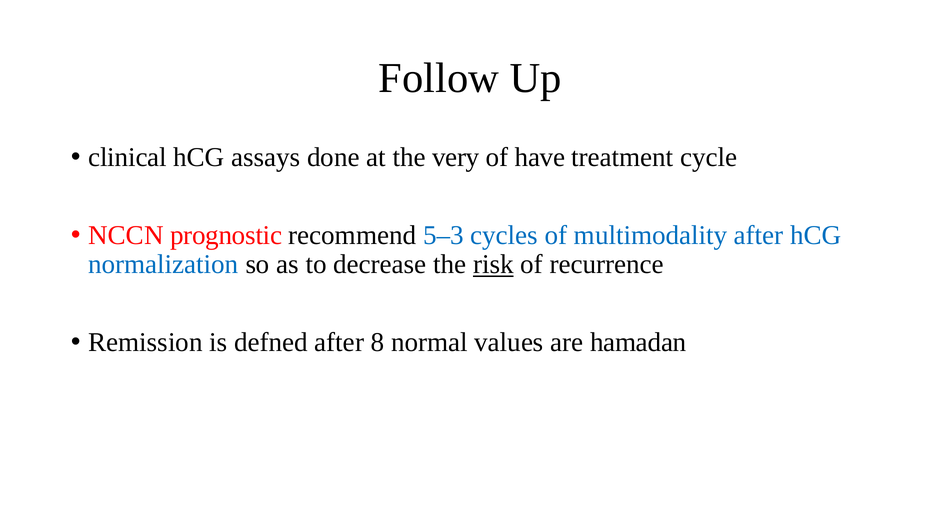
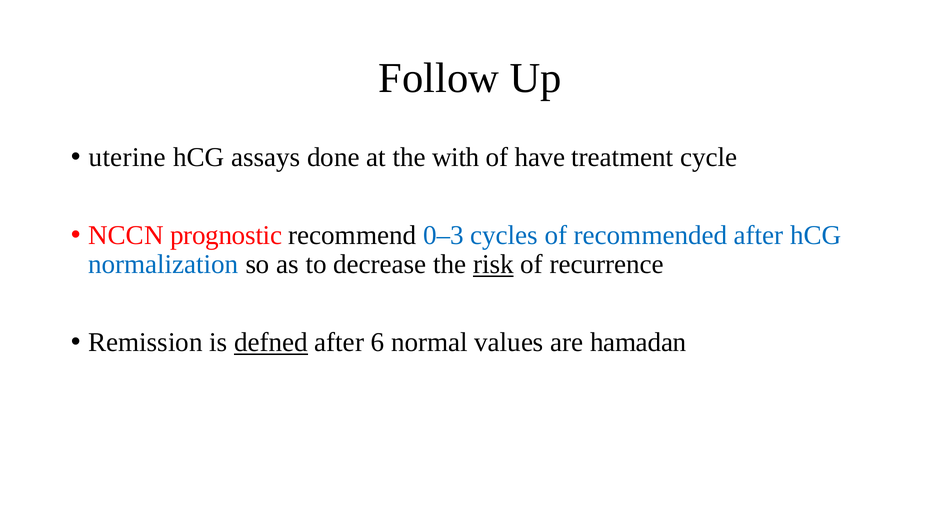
clinical: clinical -> uterine
very: very -> with
5–3: 5–3 -> 0–3
multimodality: multimodality -> recommended
defned underline: none -> present
8: 8 -> 6
